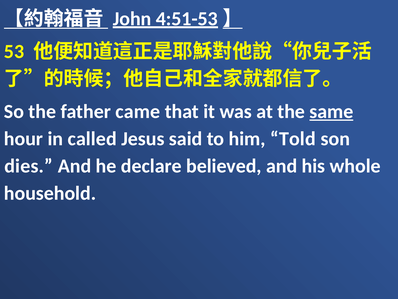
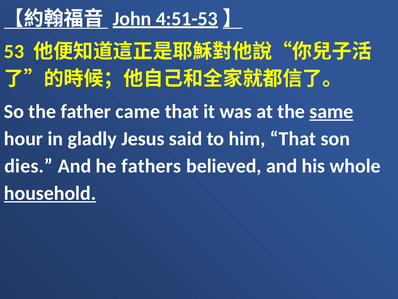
called: called -> gladly
him Told: Told -> That
declare: declare -> fathers
household underline: none -> present
